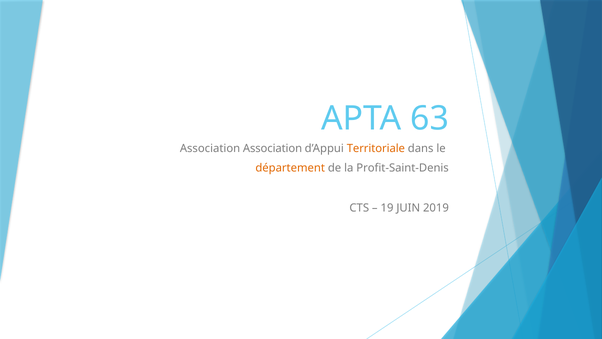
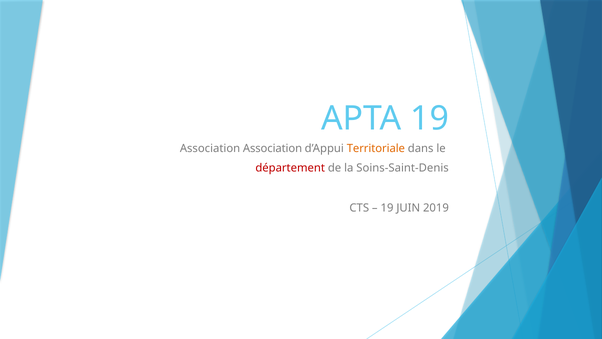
APTA 63: 63 -> 19
département colour: orange -> red
Profit-Saint-Denis: Profit-Saint-Denis -> Soins-Saint-Denis
